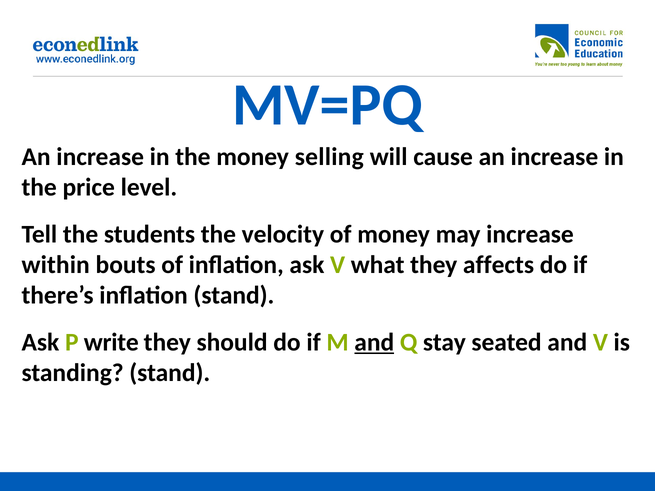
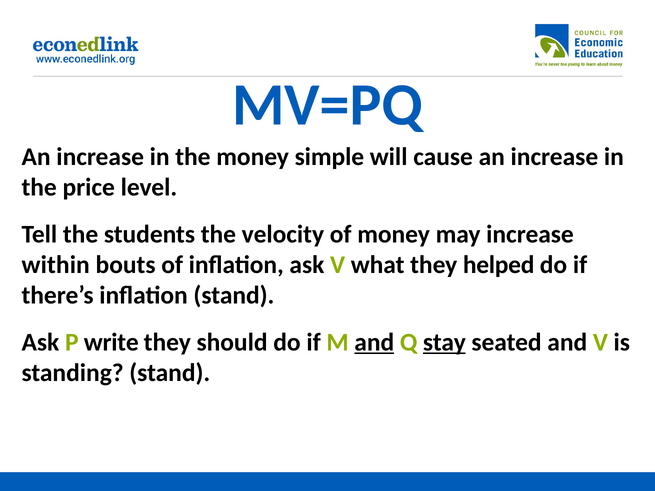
selling: selling -> simple
affects: affects -> helped
stay underline: none -> present
